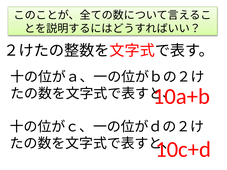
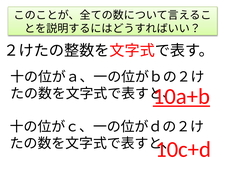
10a+b underline: none -> present
